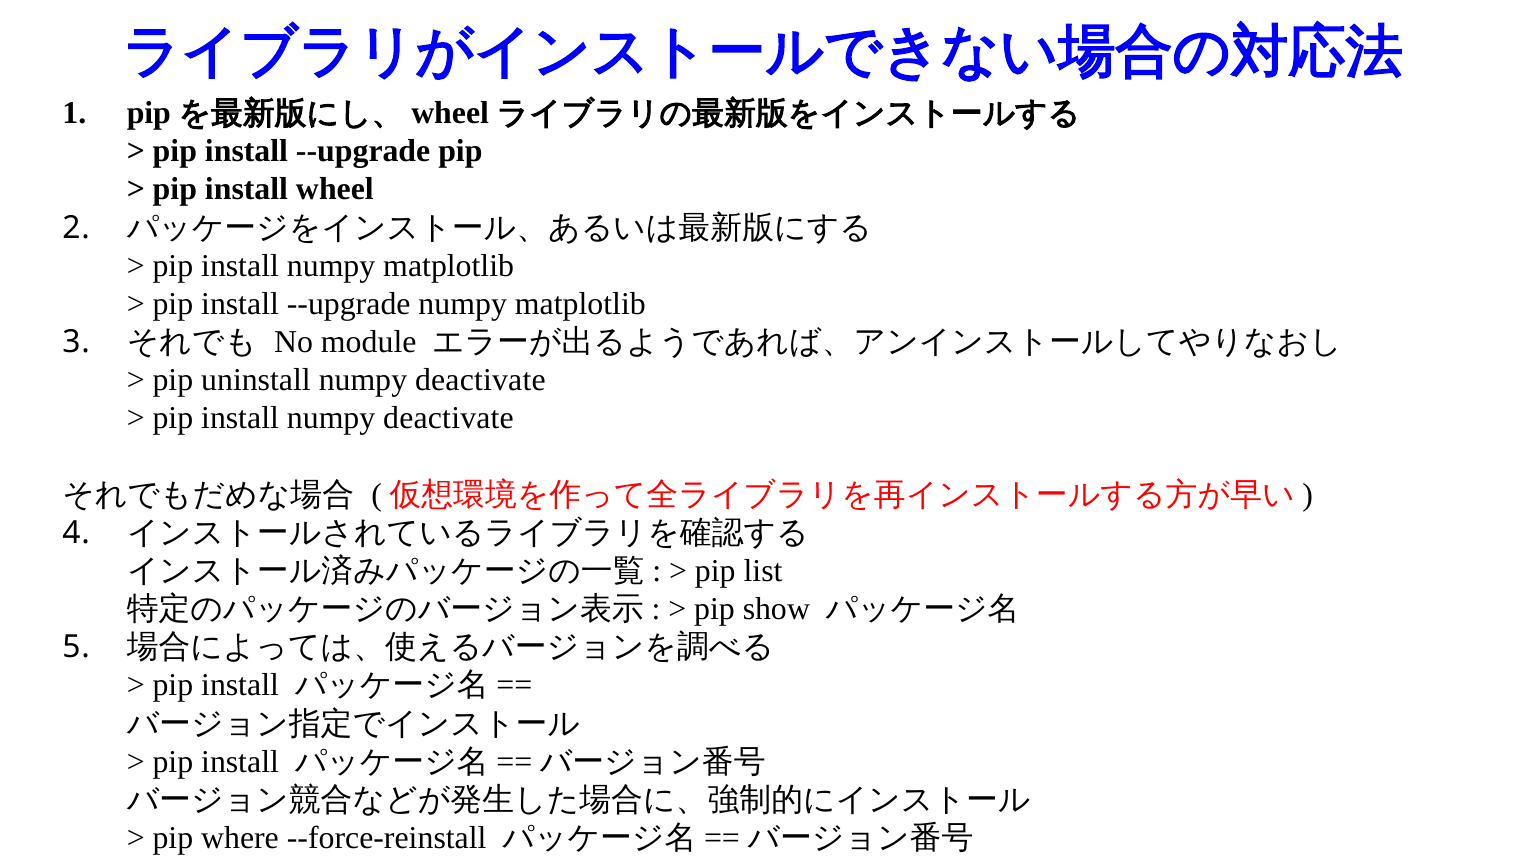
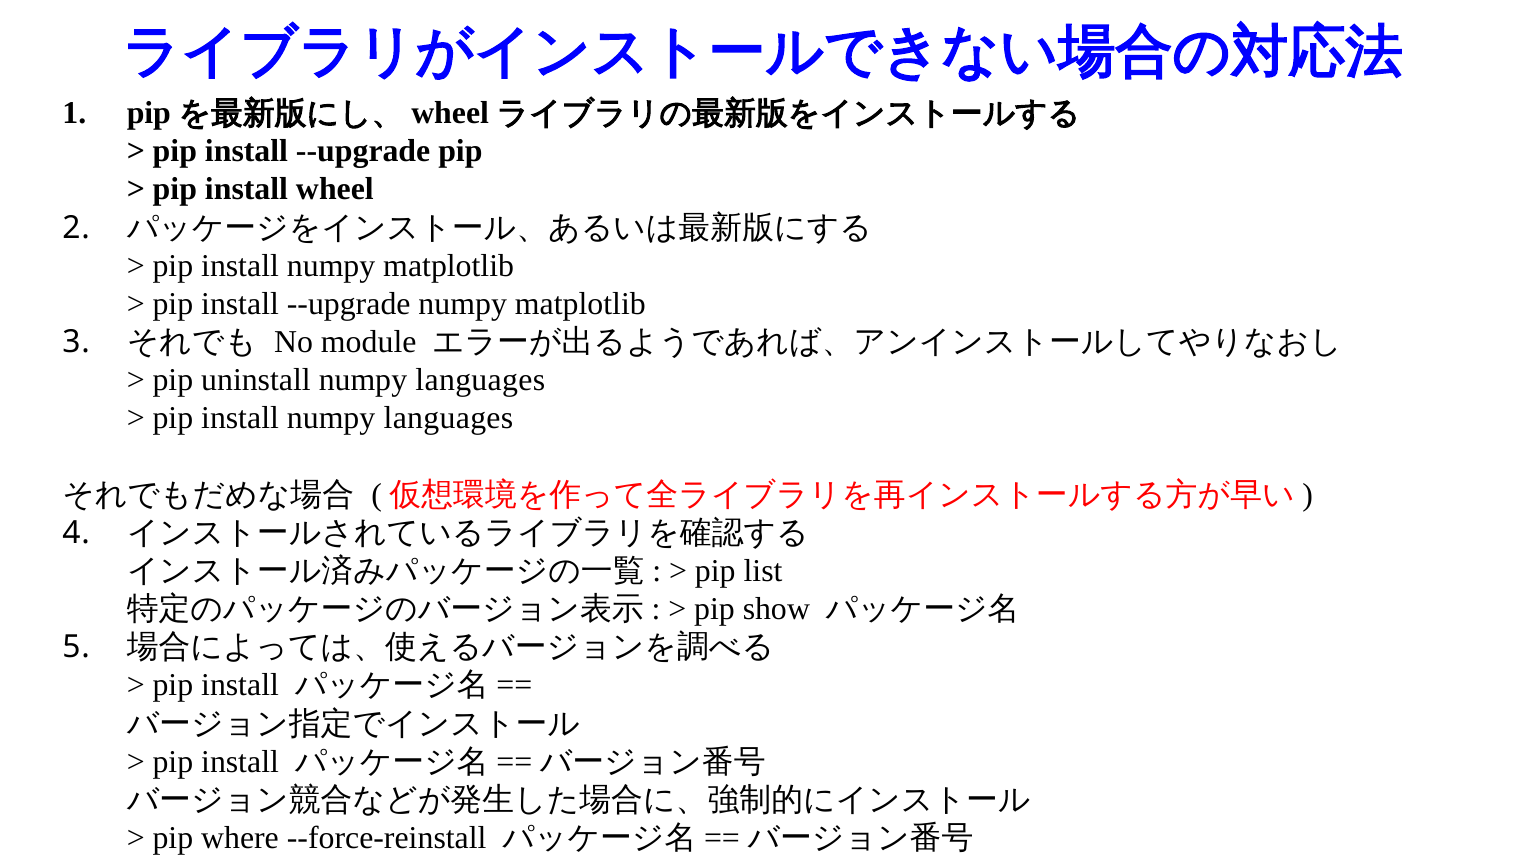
uninstall numpy deactivate: deactivate -> languages
install numpy deactivate: deactivate -> languages
